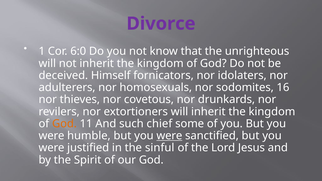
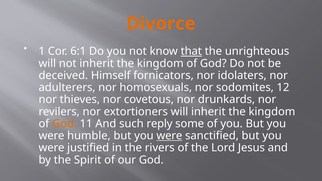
Divorce colour: purple -> orange
6:0: 6:0 -> 6:1
that underline: none -> present
16: 16 -> 12
chief: chief -> reply
sinful: sinful -> rivers
